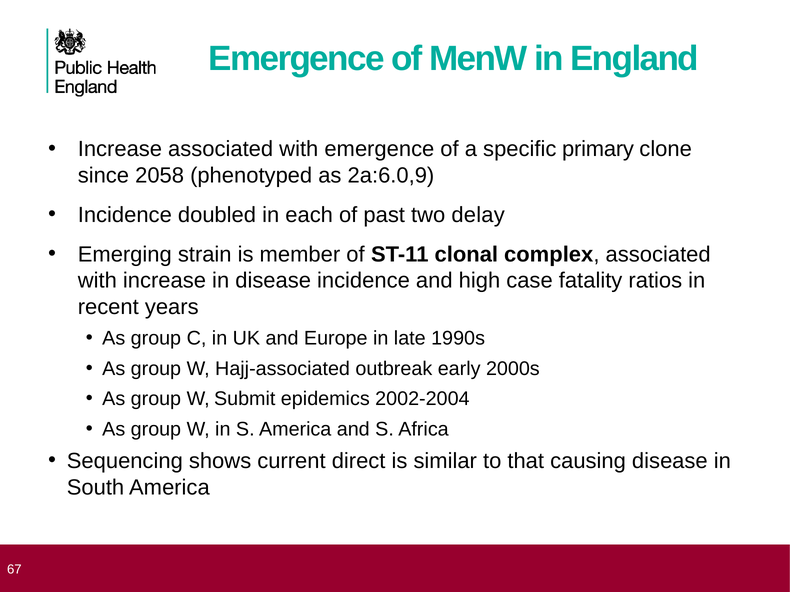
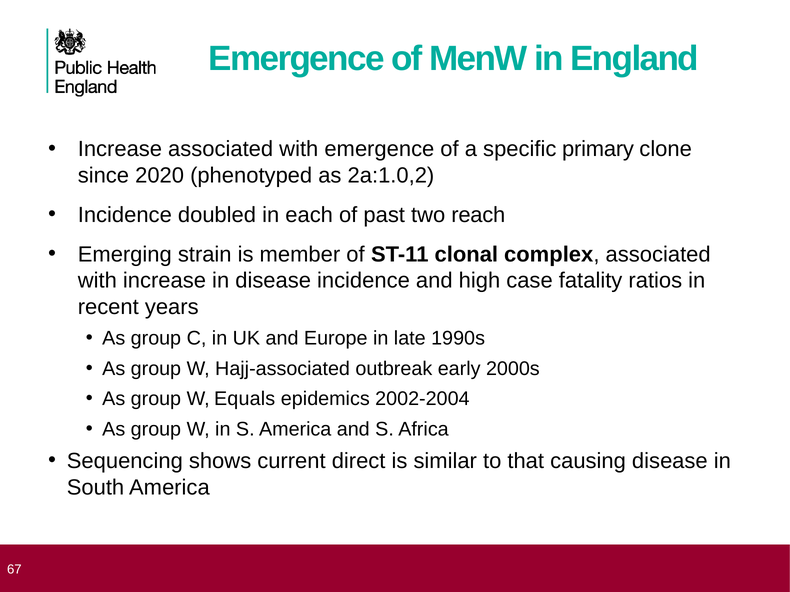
2058: 2058 -> 2020
2a:6.0,9: 2a:6.0,9 -> 2a:1.0,2
delay: delay -> reach
Submit: Submit -> Equals
